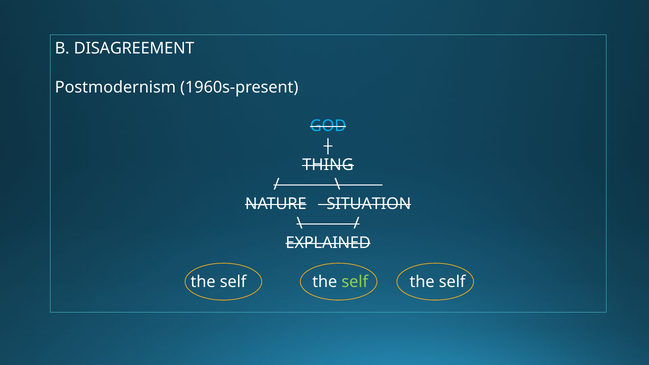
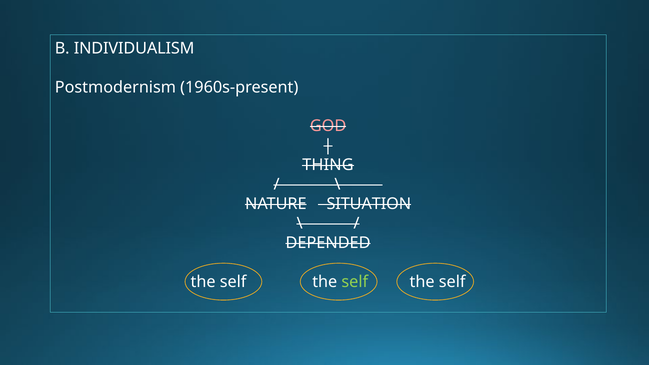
DISAGREEMENT: DISAGREEMENT -> INDIVIDUALISM
GOD colour: light blue -> pink
EXPLAINED: EXPLAINED -> DEPENDED
